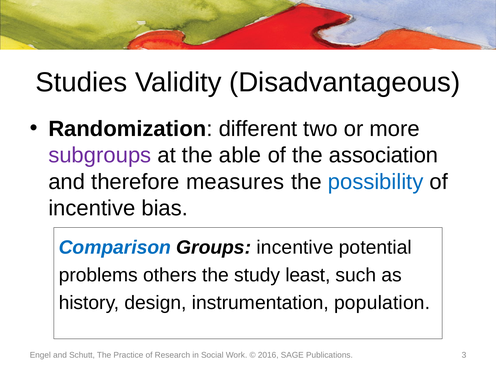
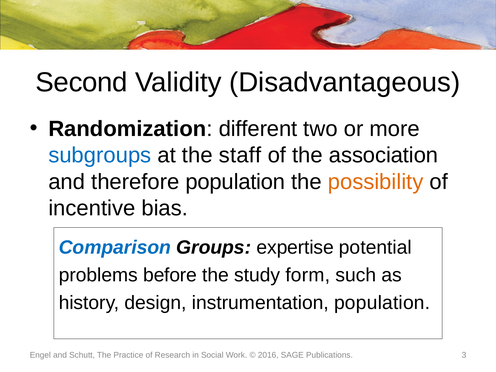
Studies: Studies -> Second
subgroups colour: purple -> blue
able: able -> staff
therefore measures: measures -> population
possibility colour: blue -> orange
Groups incentive: incentive -> expertise
others: others -> before
least: least -> form
